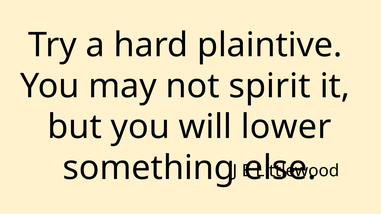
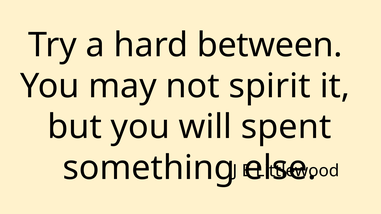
plaintive: plaintive -> between
lower: lower -> spent
